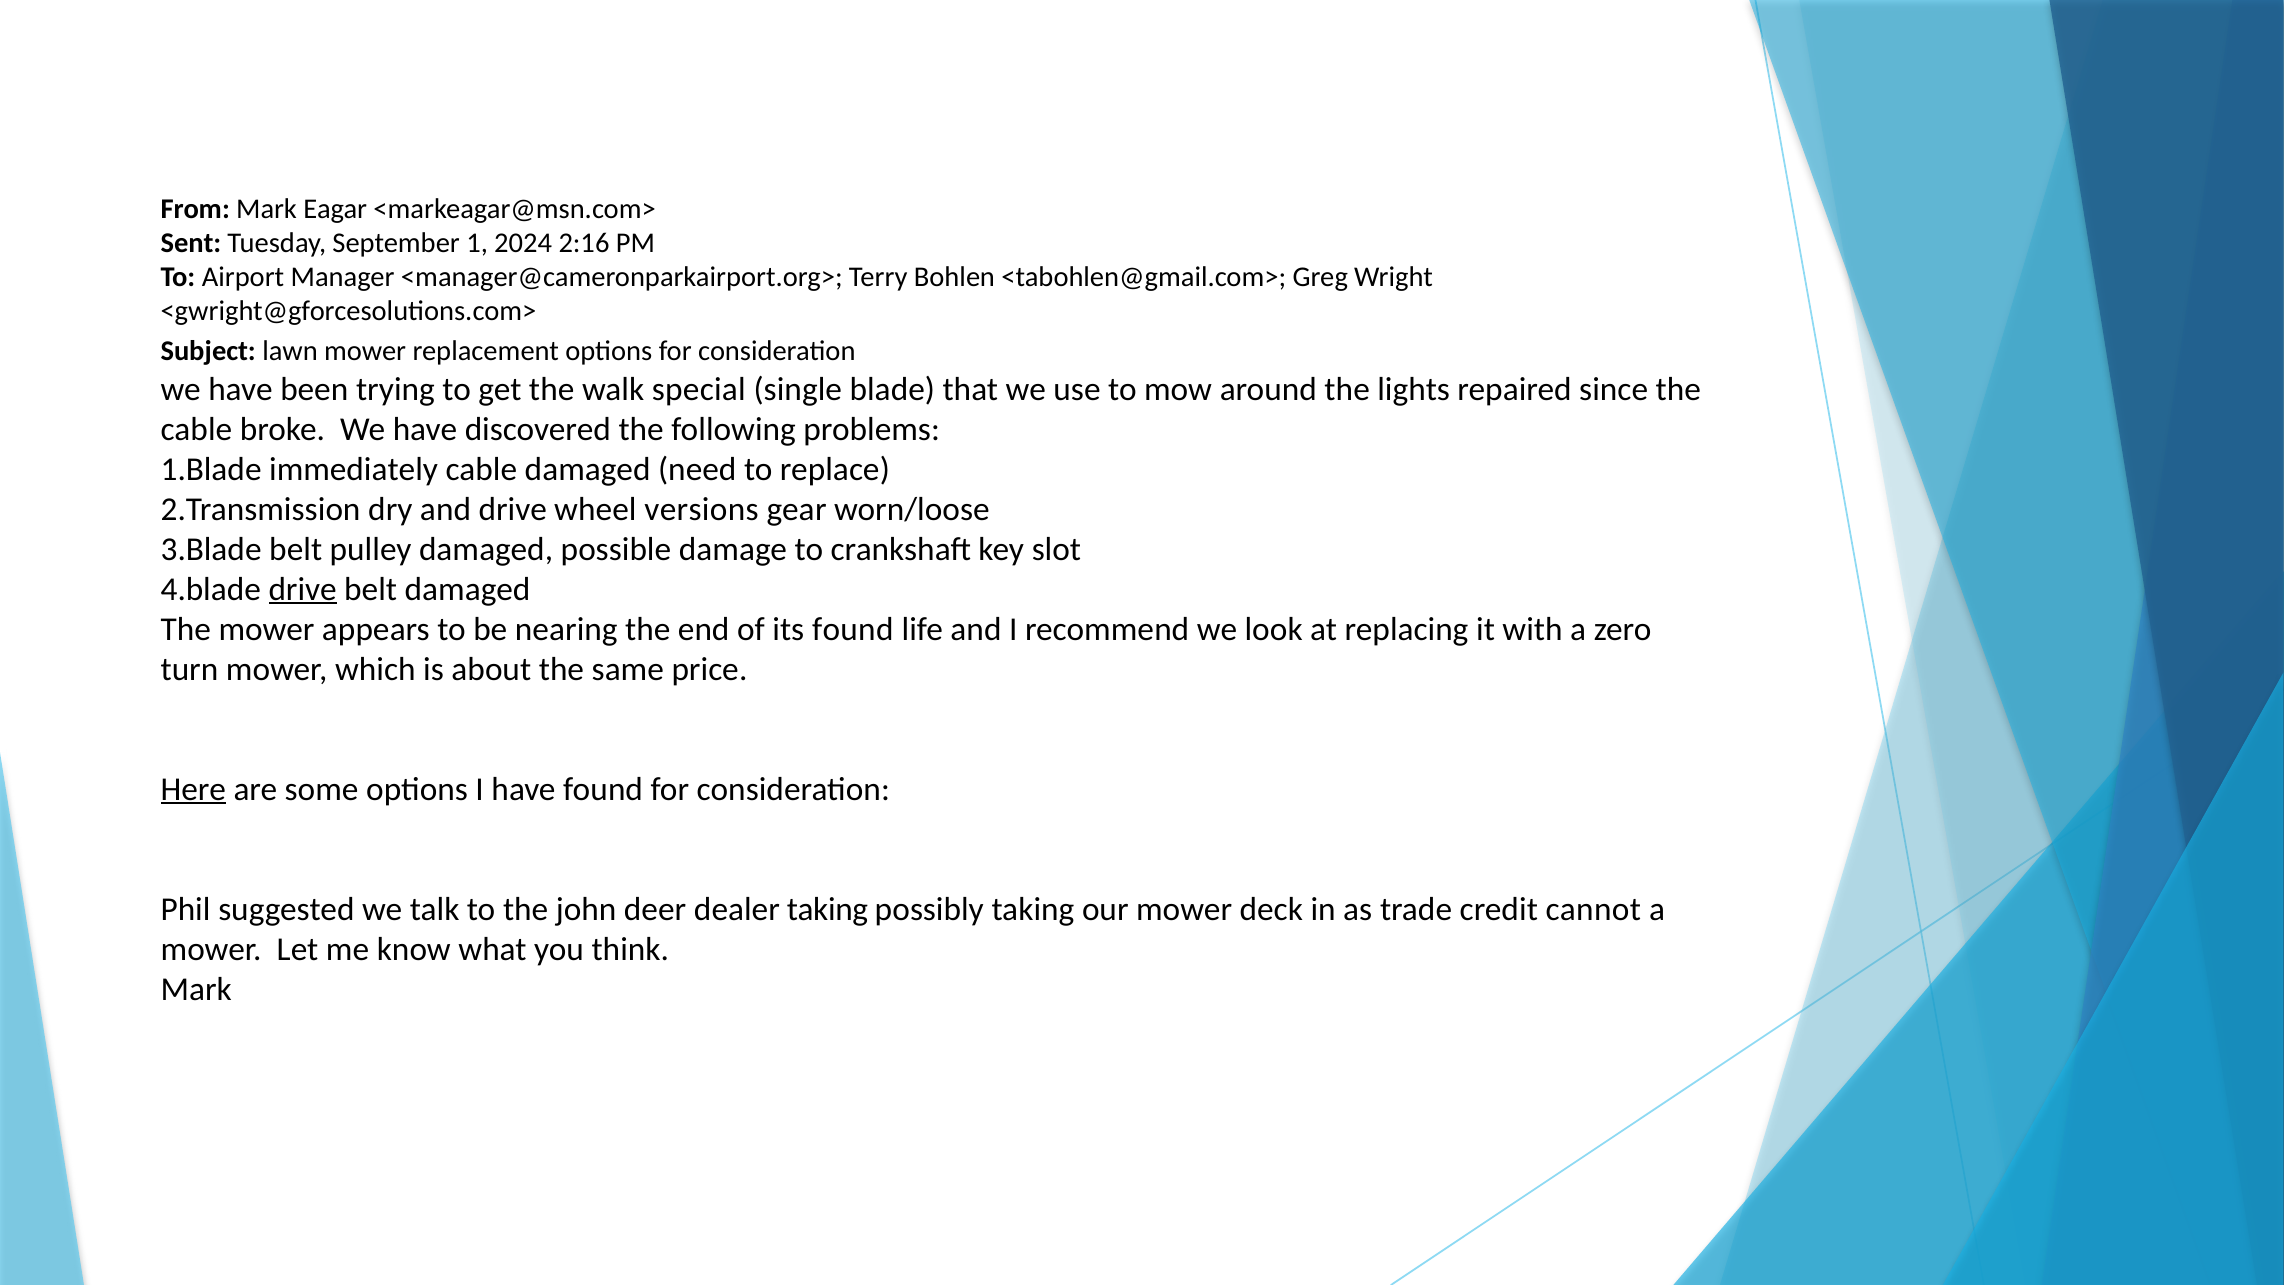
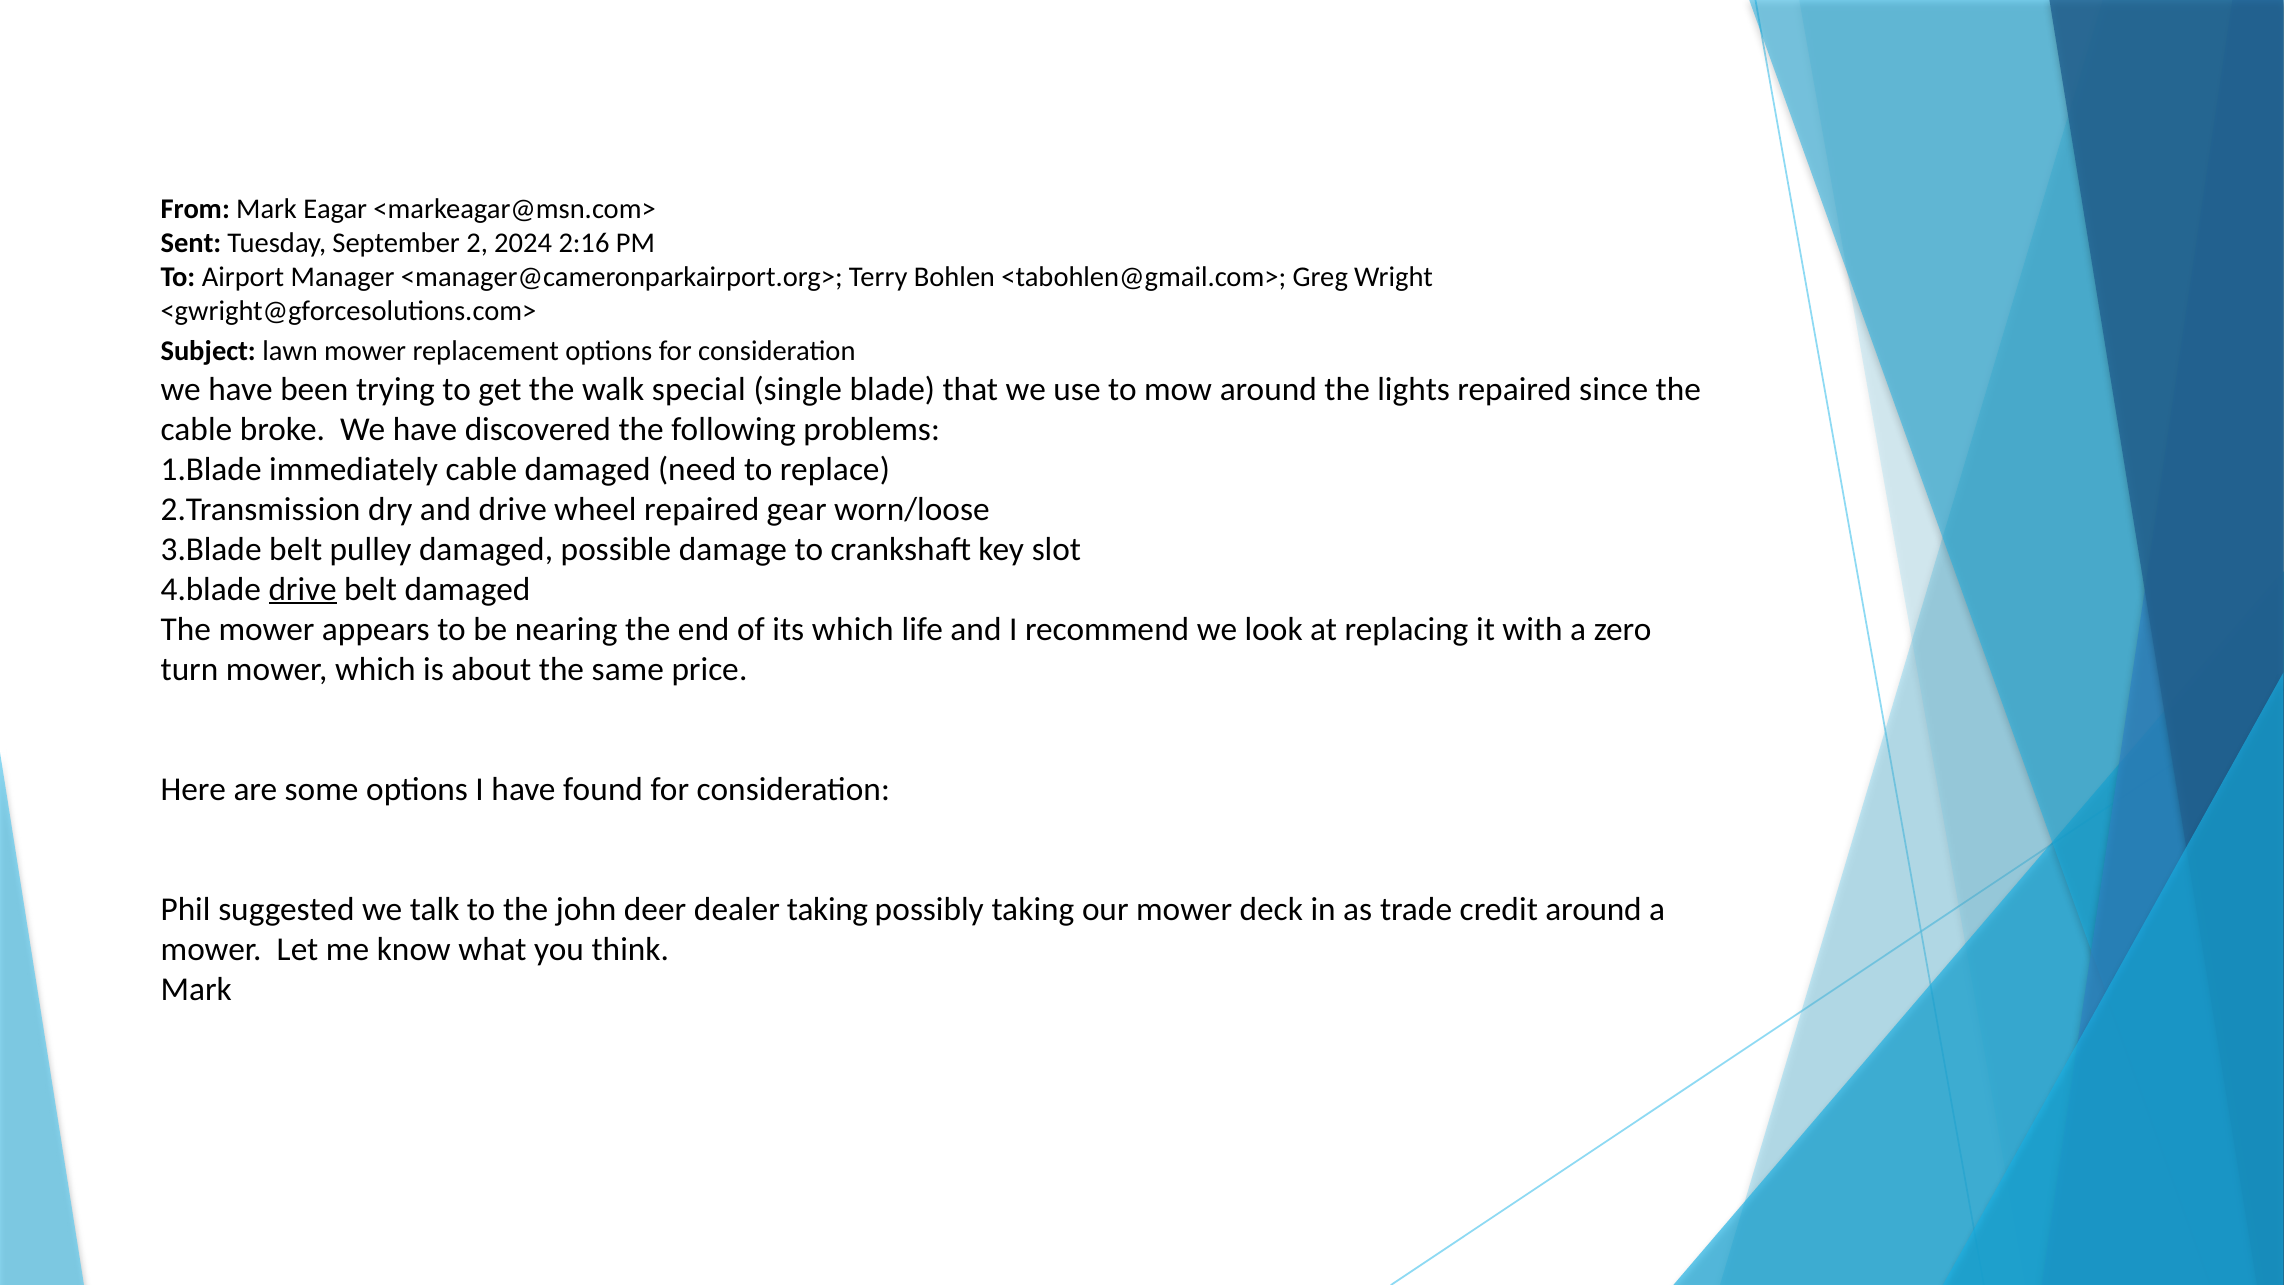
1: 1 -> 2
wheel versions: versions -> repaired
its found: found -> which
Here underline: present -> none
credit cannot: cannot -> around
